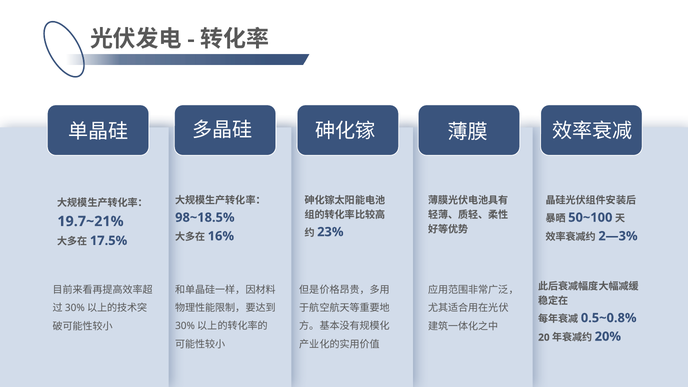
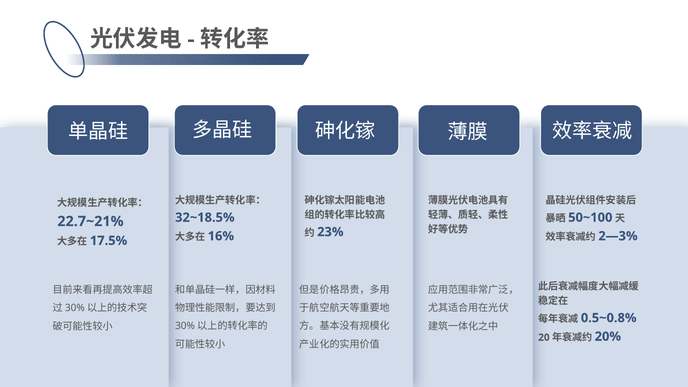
98~18.5%: 98~18.5% -> 32~18.5%
19.7~21%: 19.7~21% -> 22.7~21%
